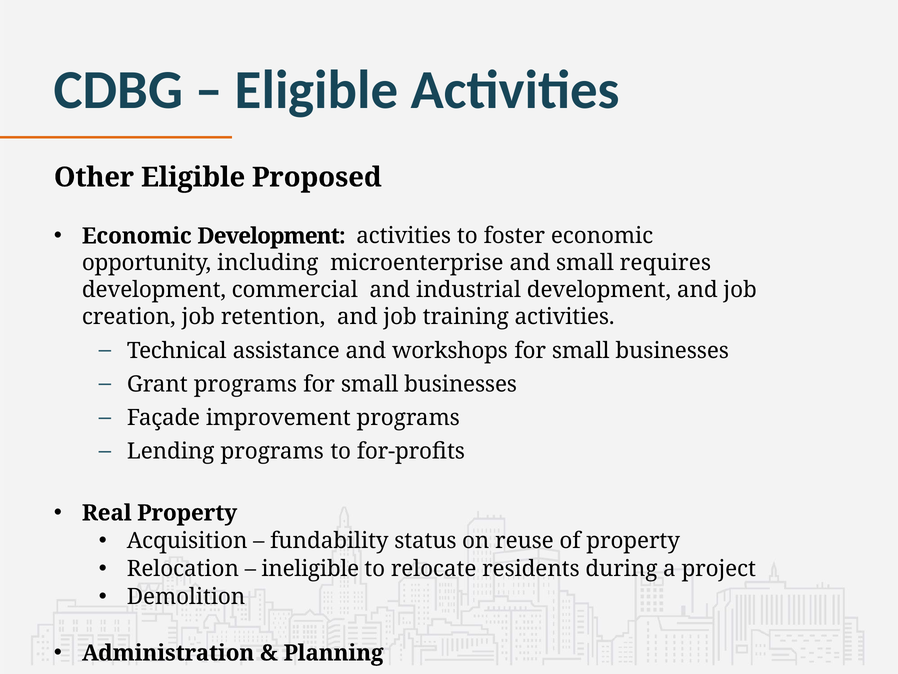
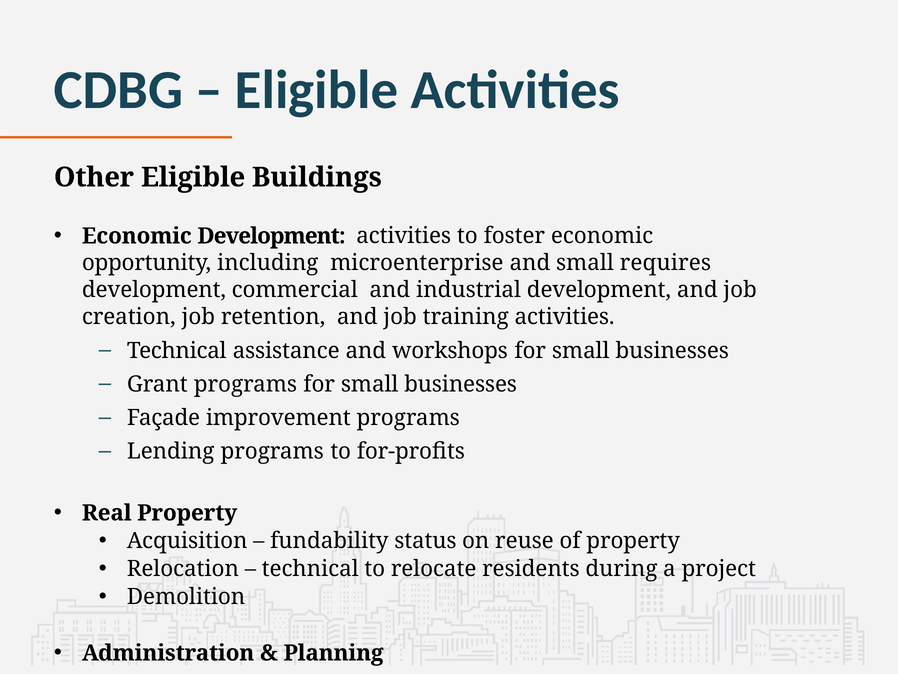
Proposed: Proposed -> Buildings
ineligible at (310, 569): ineligible -> technical
